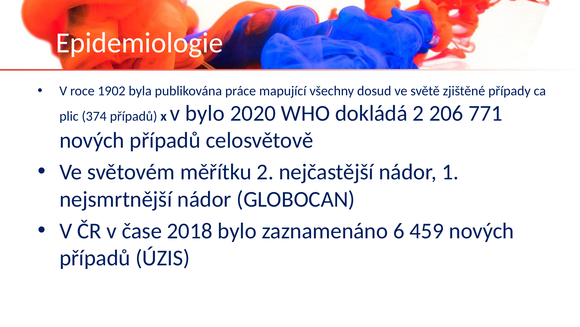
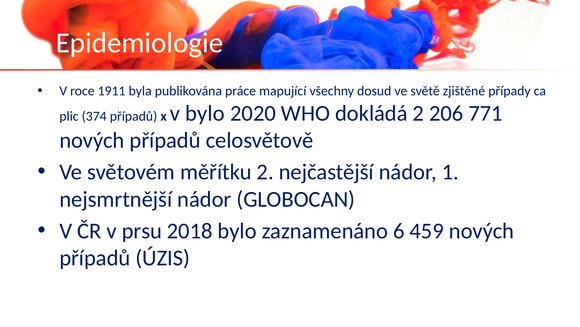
1902: 1902 -> 1911
čase: čase -> prsu
